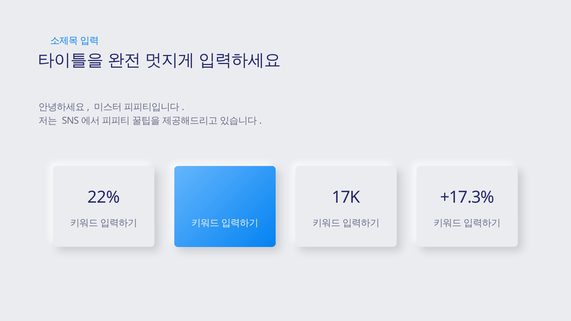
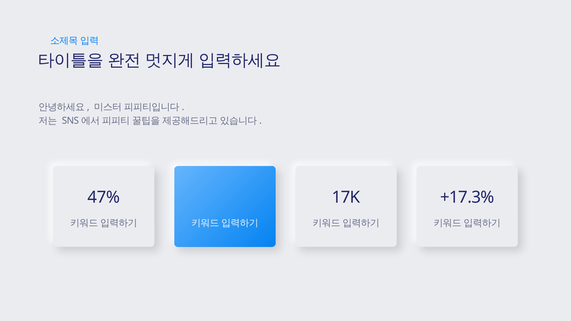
22%: 22% -> 47%
